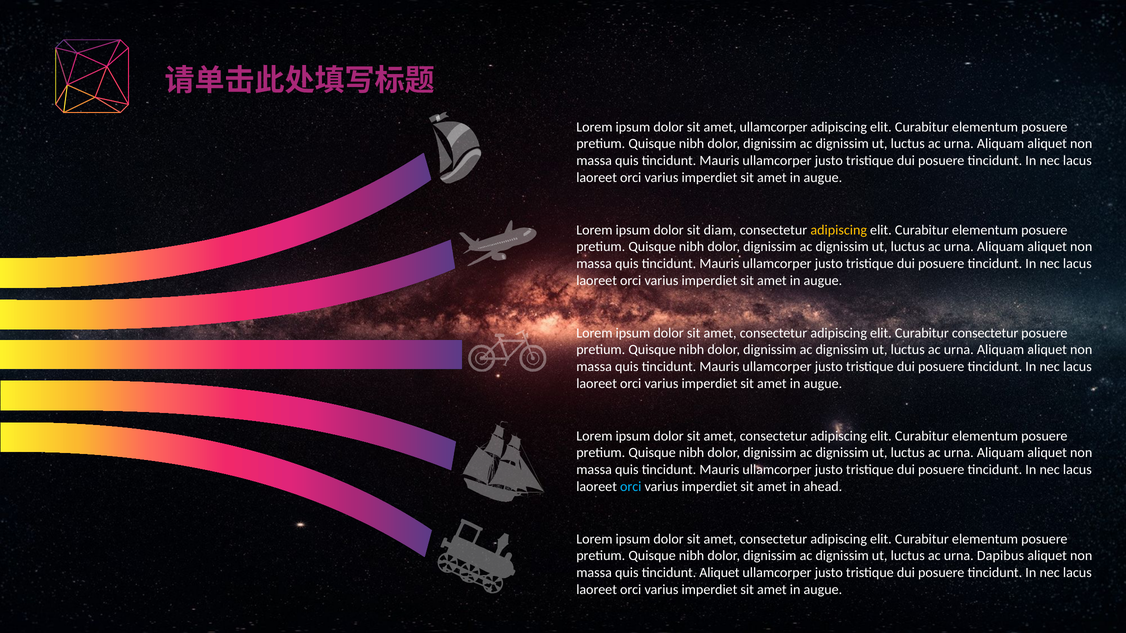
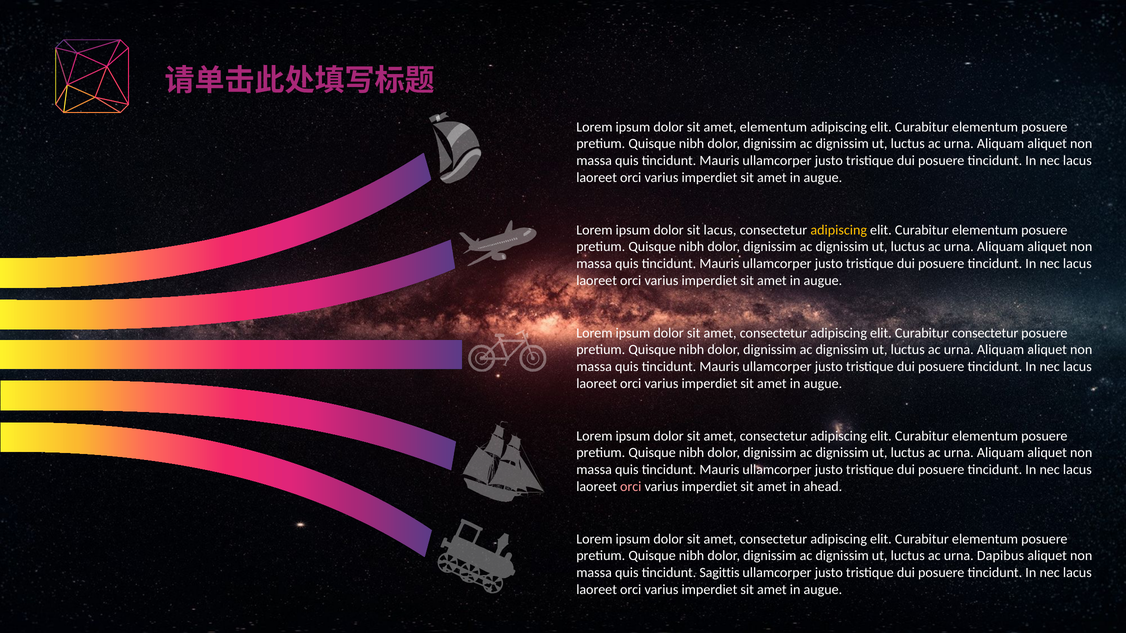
amet ullamcorper: ullamcorper -> elementum
sit diam: diam -> lacus
orci at (631, 487) colour: light blue -> pink
tincidunt Aliquet: Aliquet -> Sagittis
